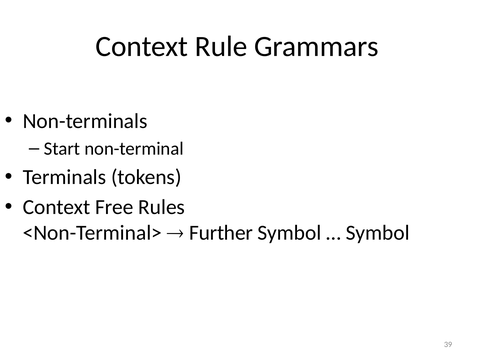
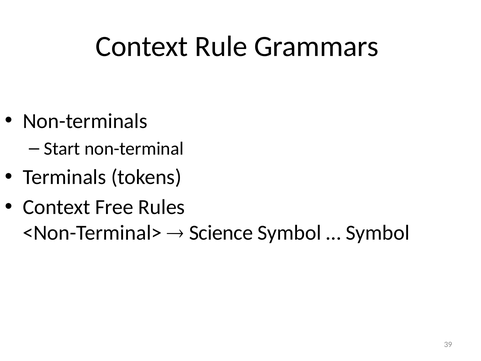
Further: Further -> Science
